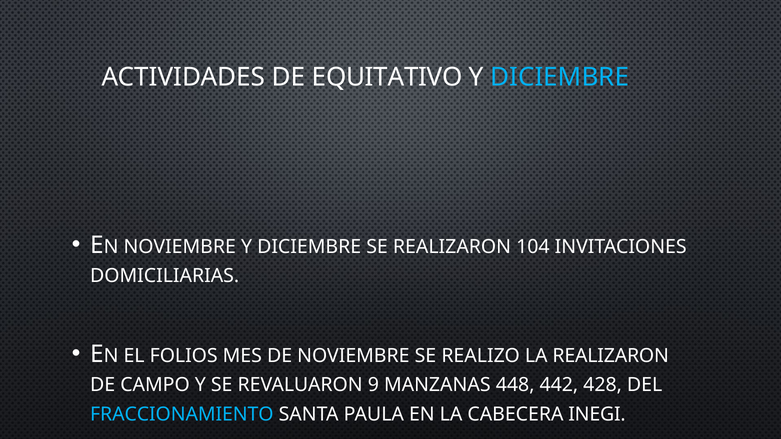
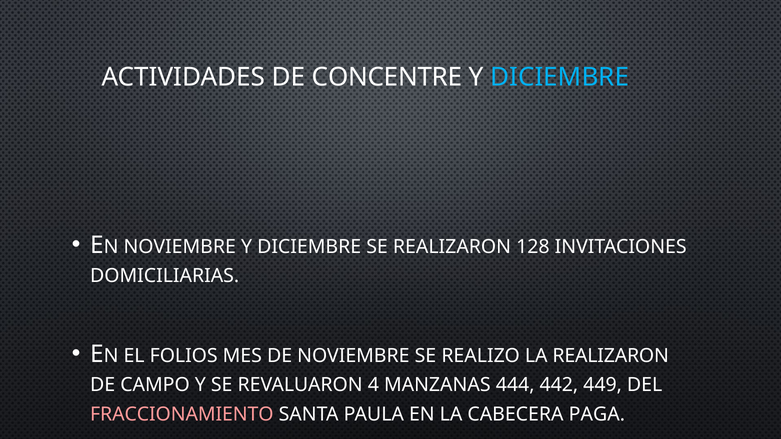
EQUITATIVO: EQUITATIVO -> CONCENTRE
104: 104 -> 128
9: 9 -> 4
448: 448 -> 444
428: 428 -> 449
FRACCIONAMIENTO colour: light blue -> pink
INEGI: INEGI -> PAGA
